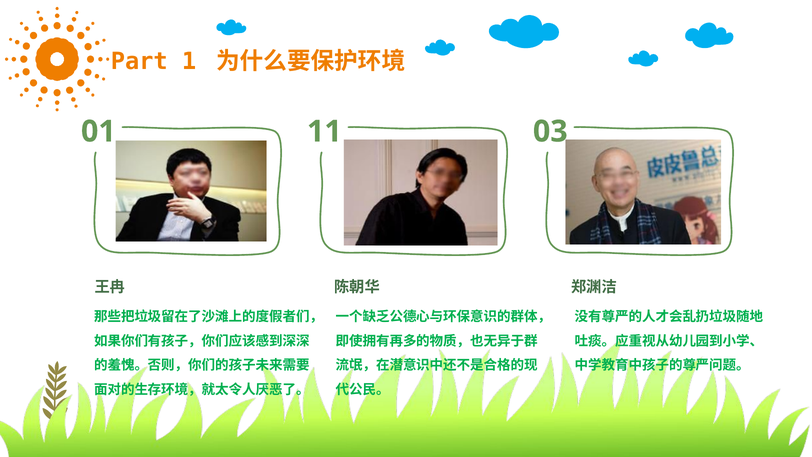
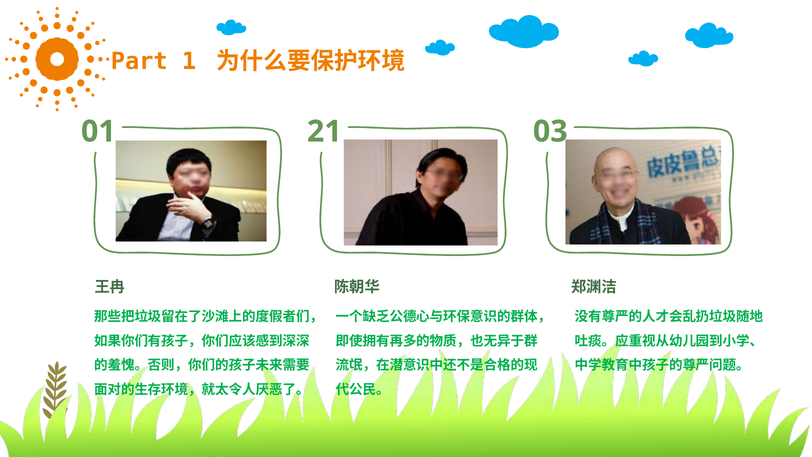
11: 11 -> 21
